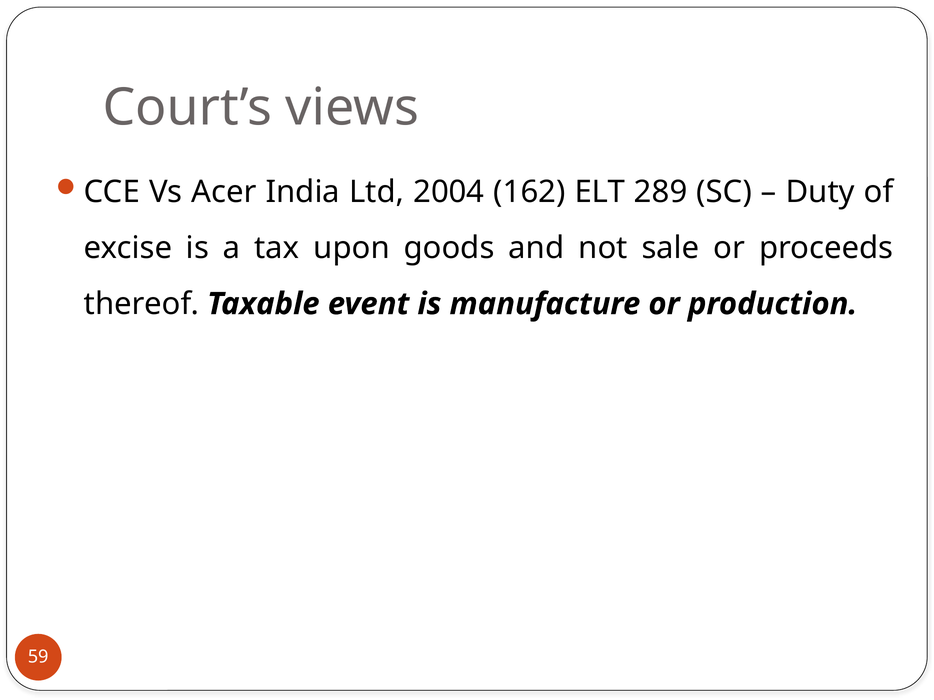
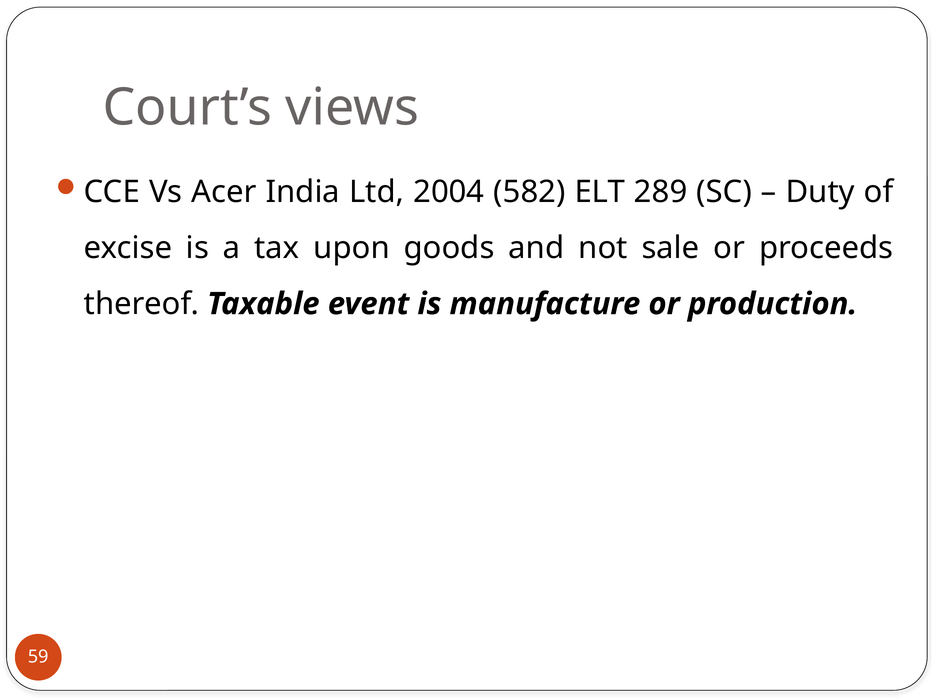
162: 162 -> 582
